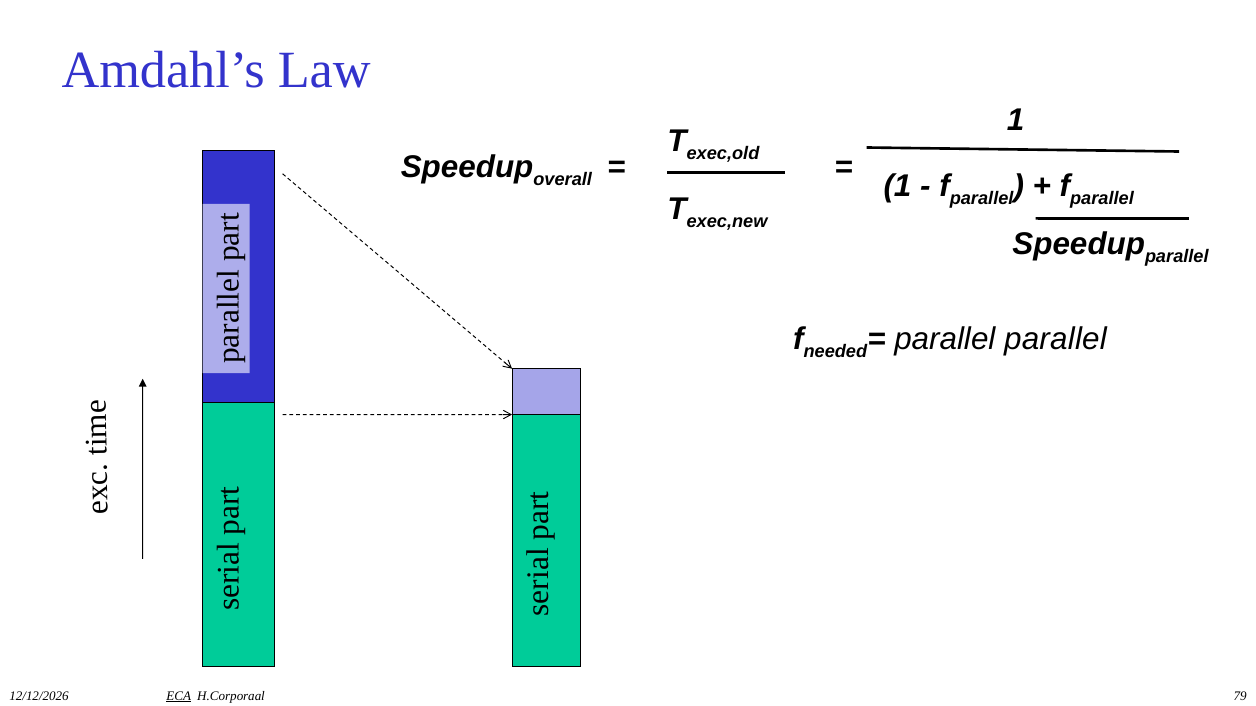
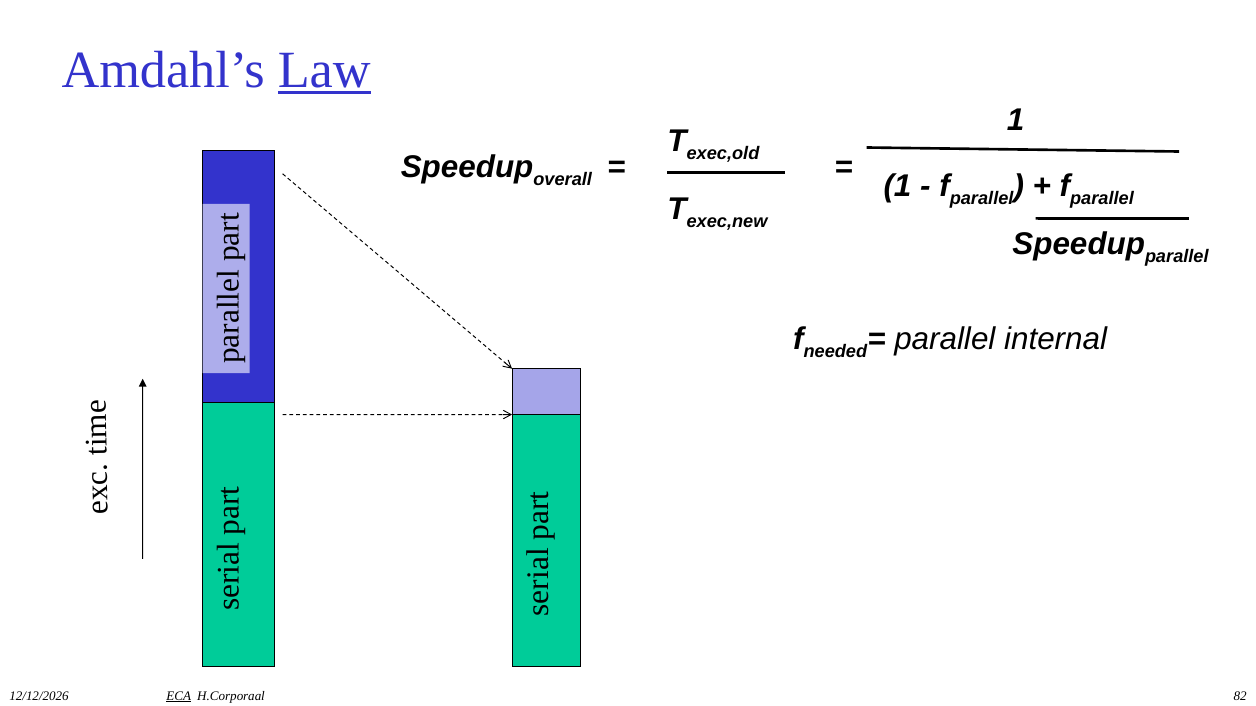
Law underline: none -> present
parallel parallel: parallel -> internal
79: 79 -> 82
